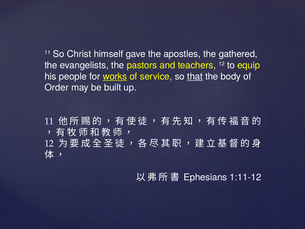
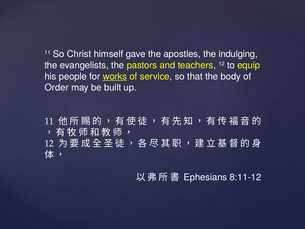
gathered: gathered -> indulging
that underline: present -> none
1:11-12: 1:11-12 -> 8:11-12
